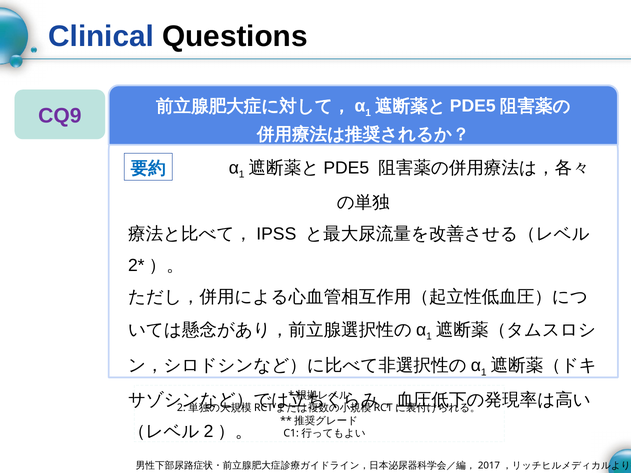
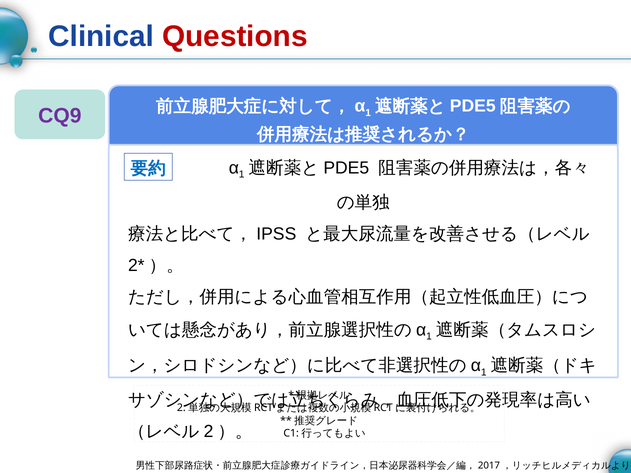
Questions colour: black -> red
